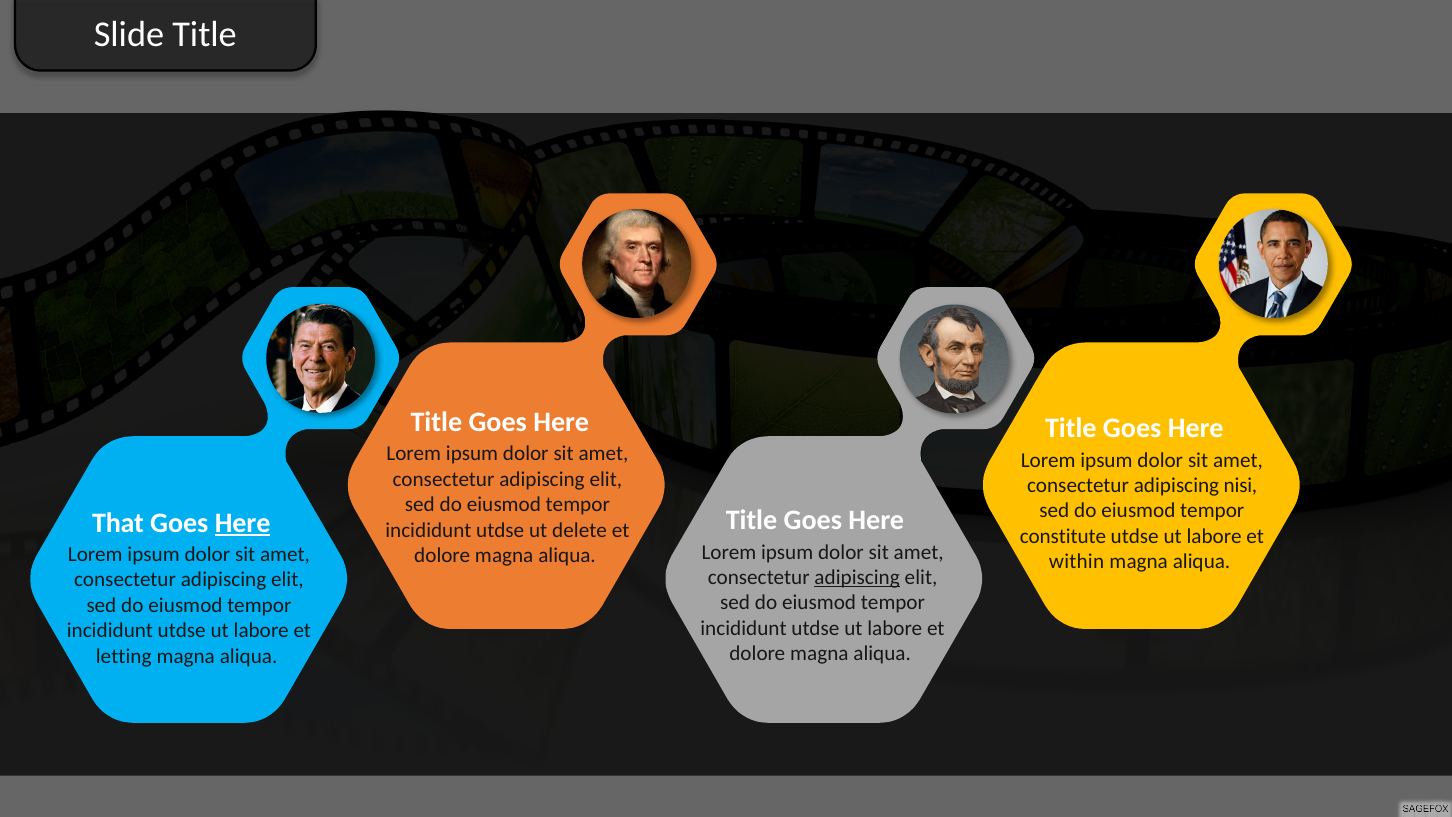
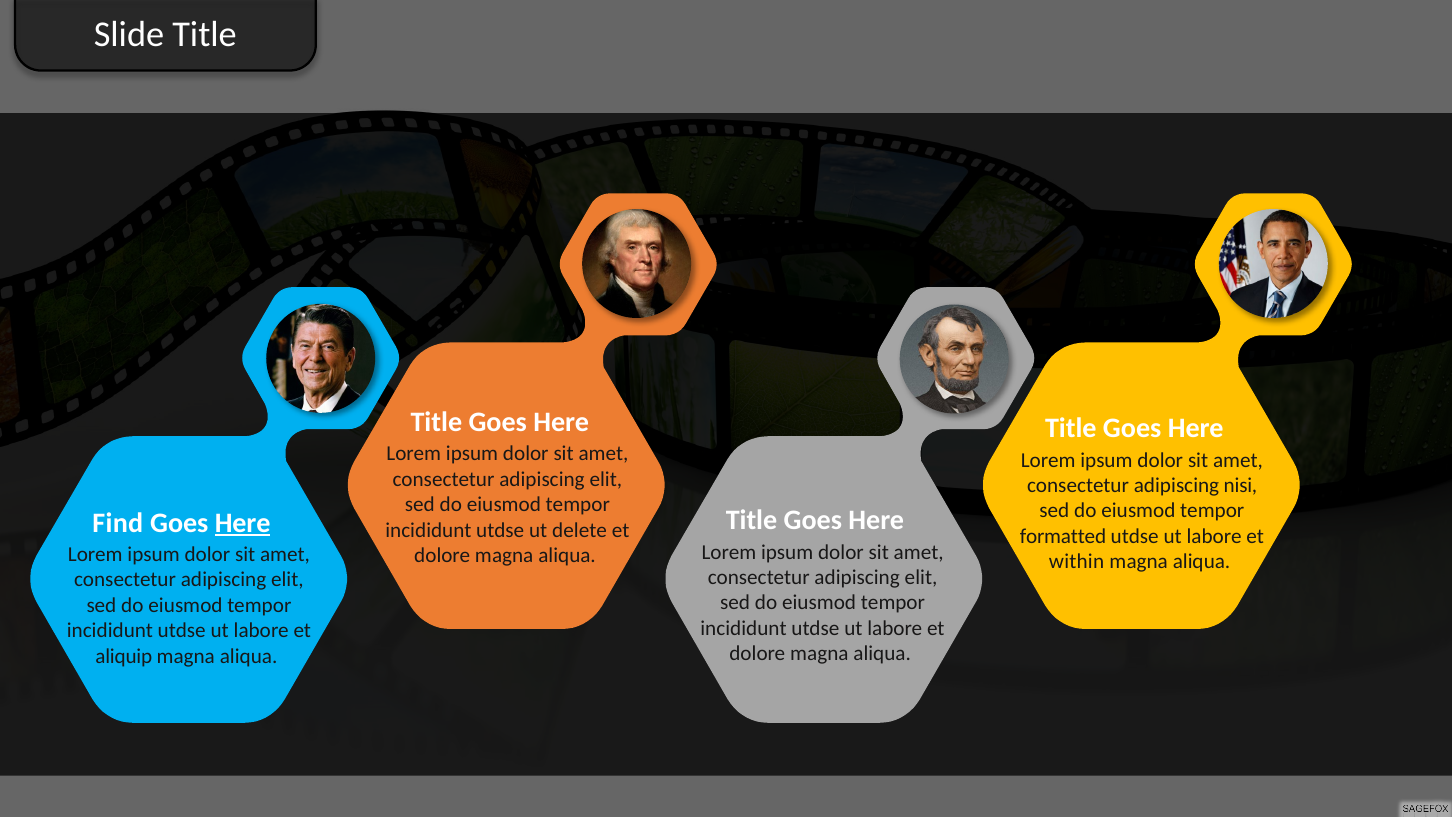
That: That -> Find
constitute: constitute -> formatted
adipiscing at (857, 577) underline: present -> none
letting: letting -> aliquip
